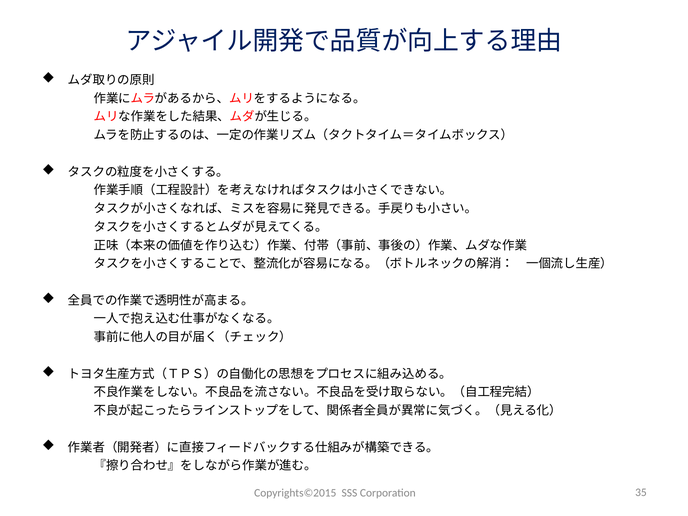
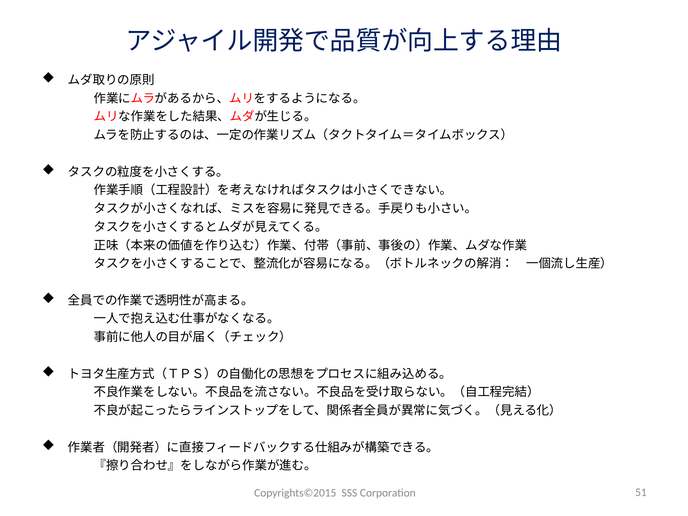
35: 35 -> 51
